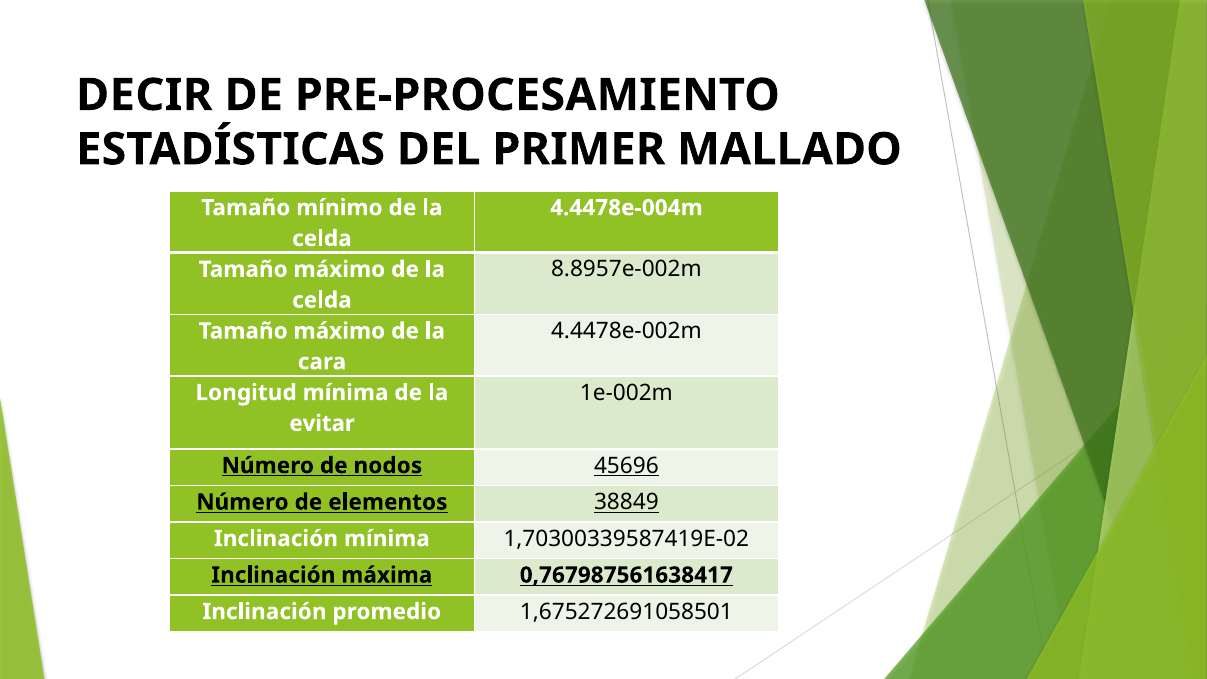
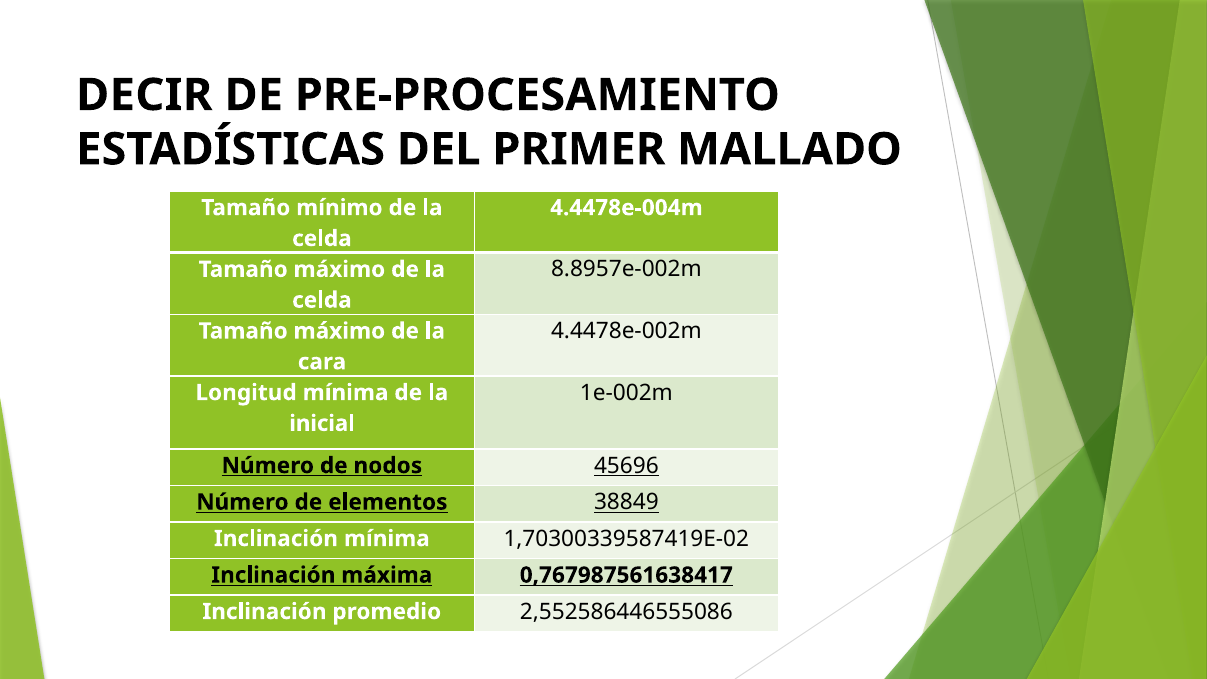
evitar: evitar -> inicial
1,675272691058501: 1,675272691058501 -> 2,552586446555086
